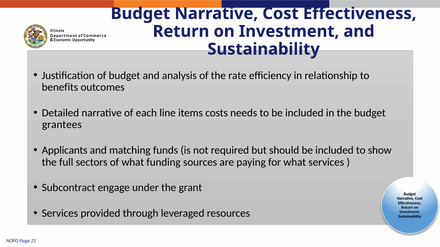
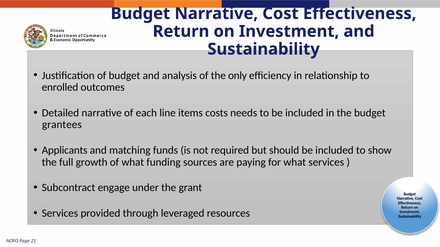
rate: rate -> only
benefits: benefits -> enrolled
sectors: sectors -> growth
